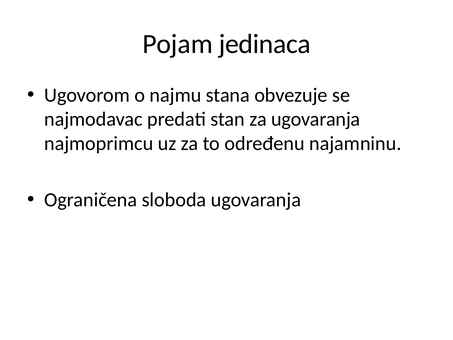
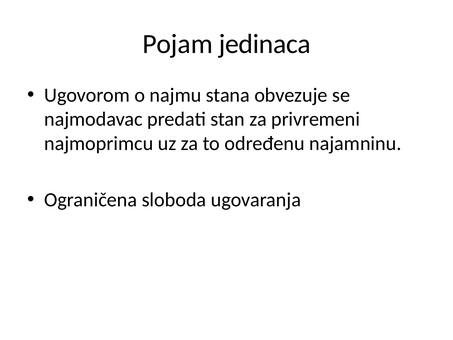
za ugovaranja: ugovaranja -> privremeni
